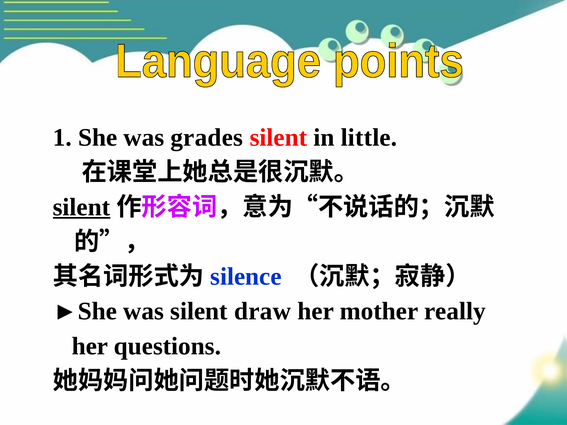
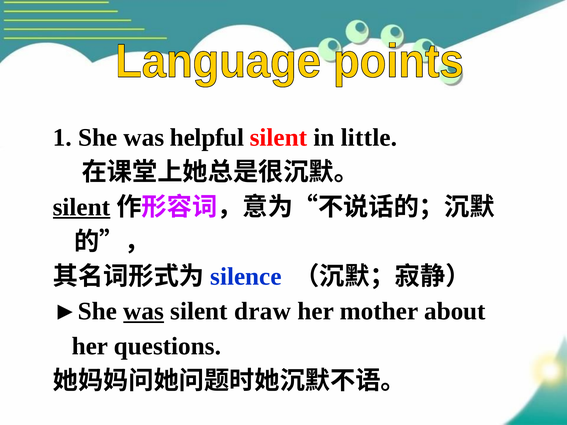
grades: grades -> helpful
was at (144, 311) underline: none -> present
really: really -> about
